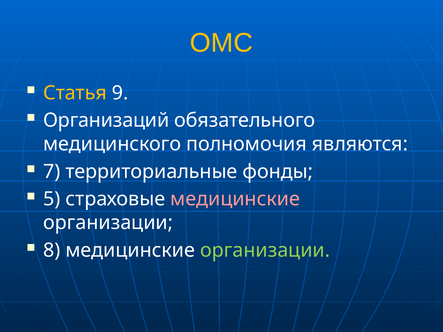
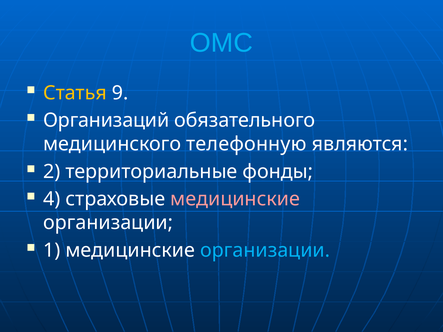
ОМС colour: yellow -> light blue
полномочия: полномочия -> телефонную
7: 7 -> 2
5: 5 -> 4
8: 8 -> 1
организации at (265, 250) colour: light green -> light blue
